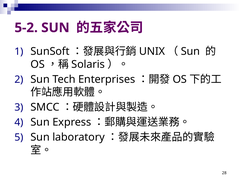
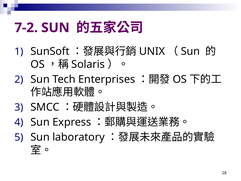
5-2: 5-2 -> 7-2
